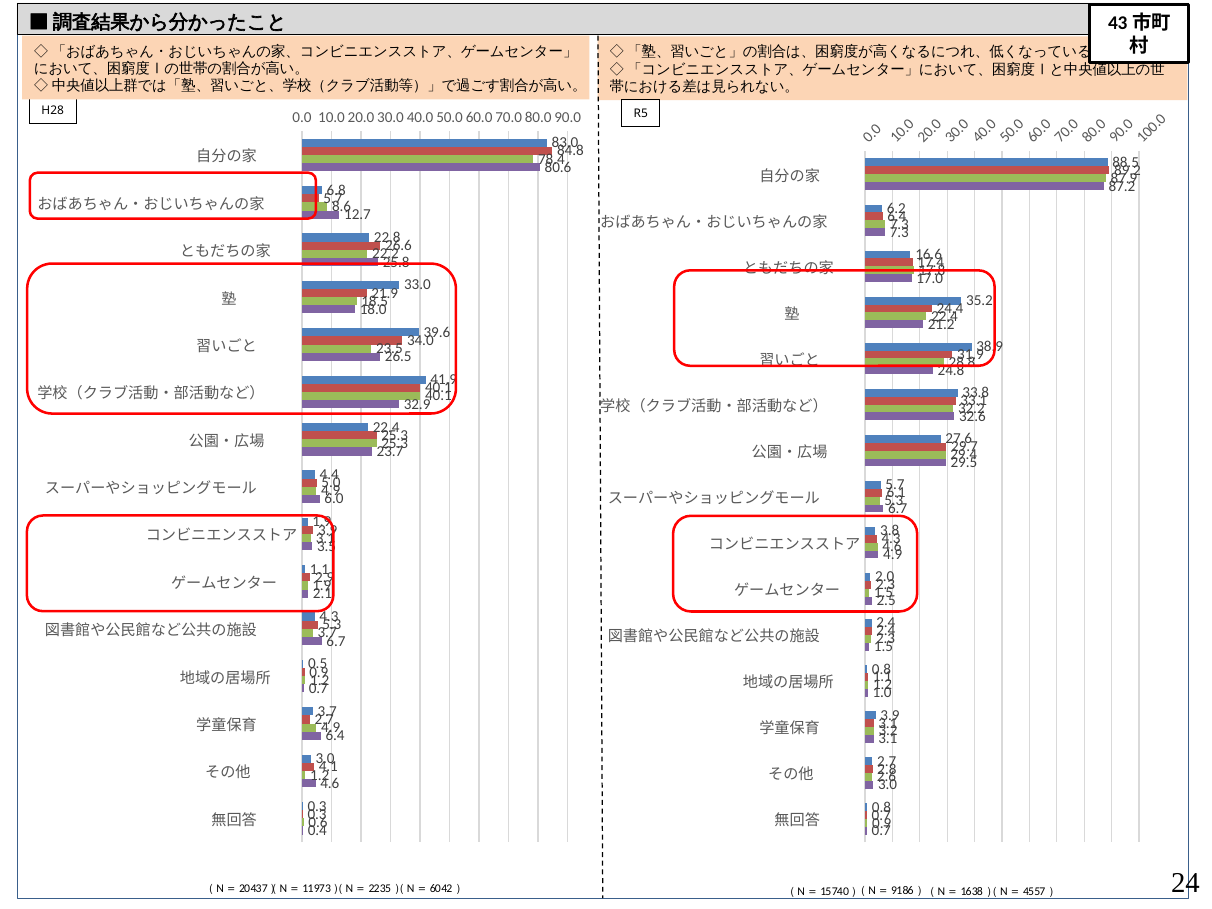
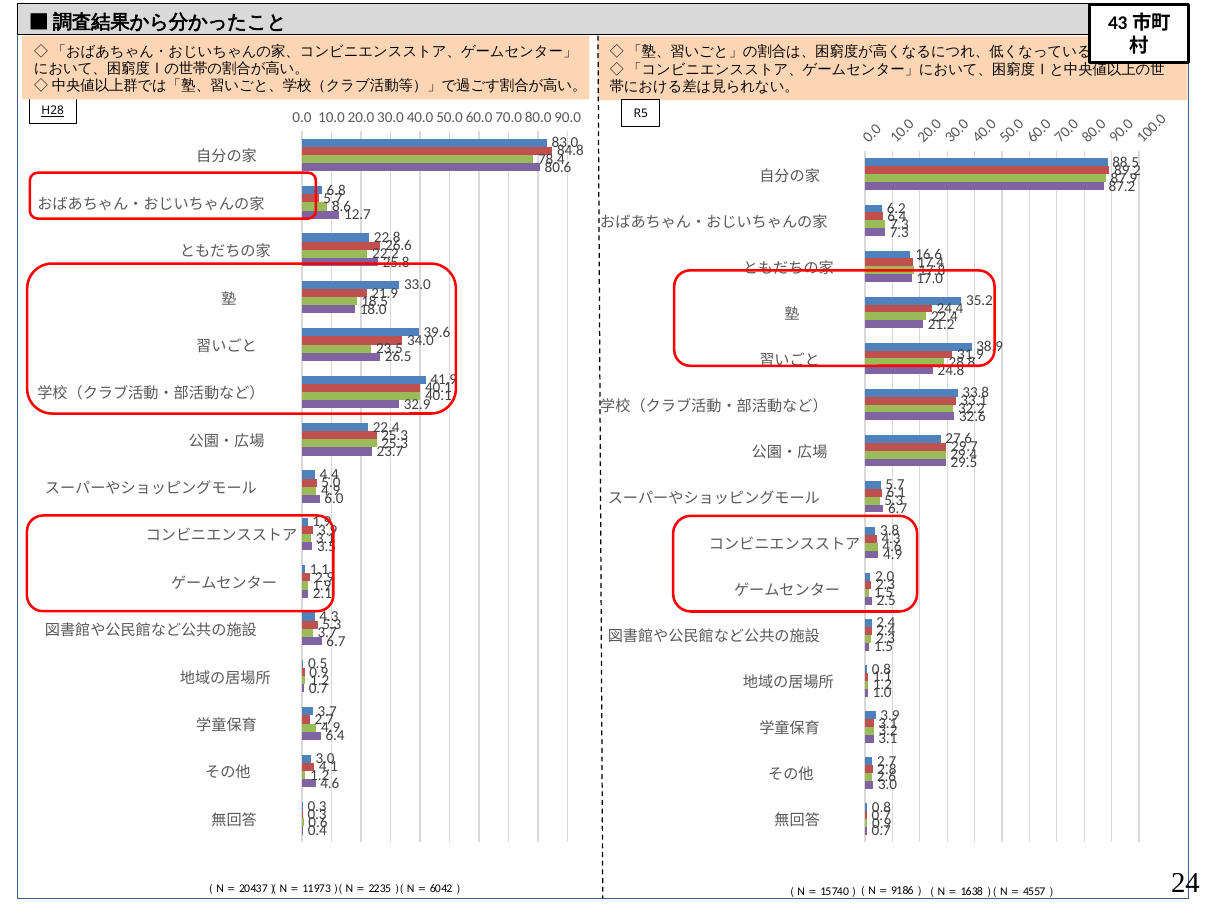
H28 underline: none -> present
